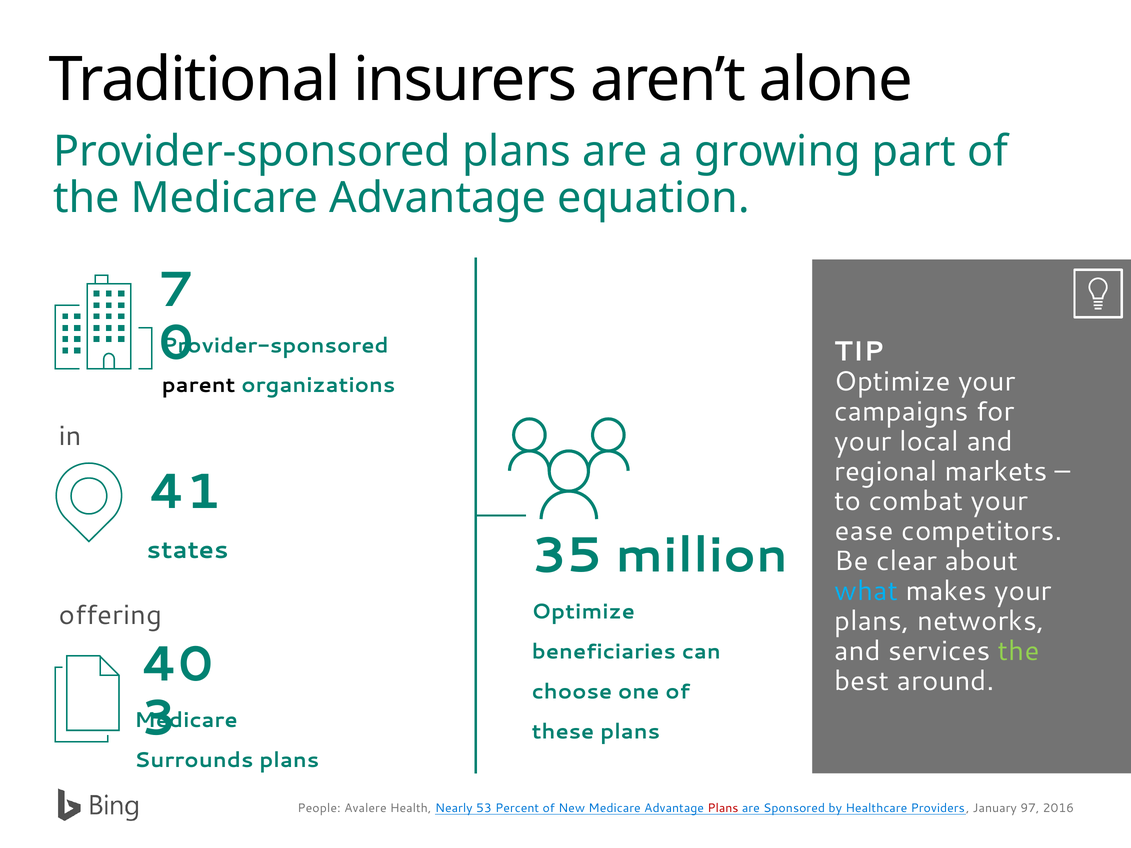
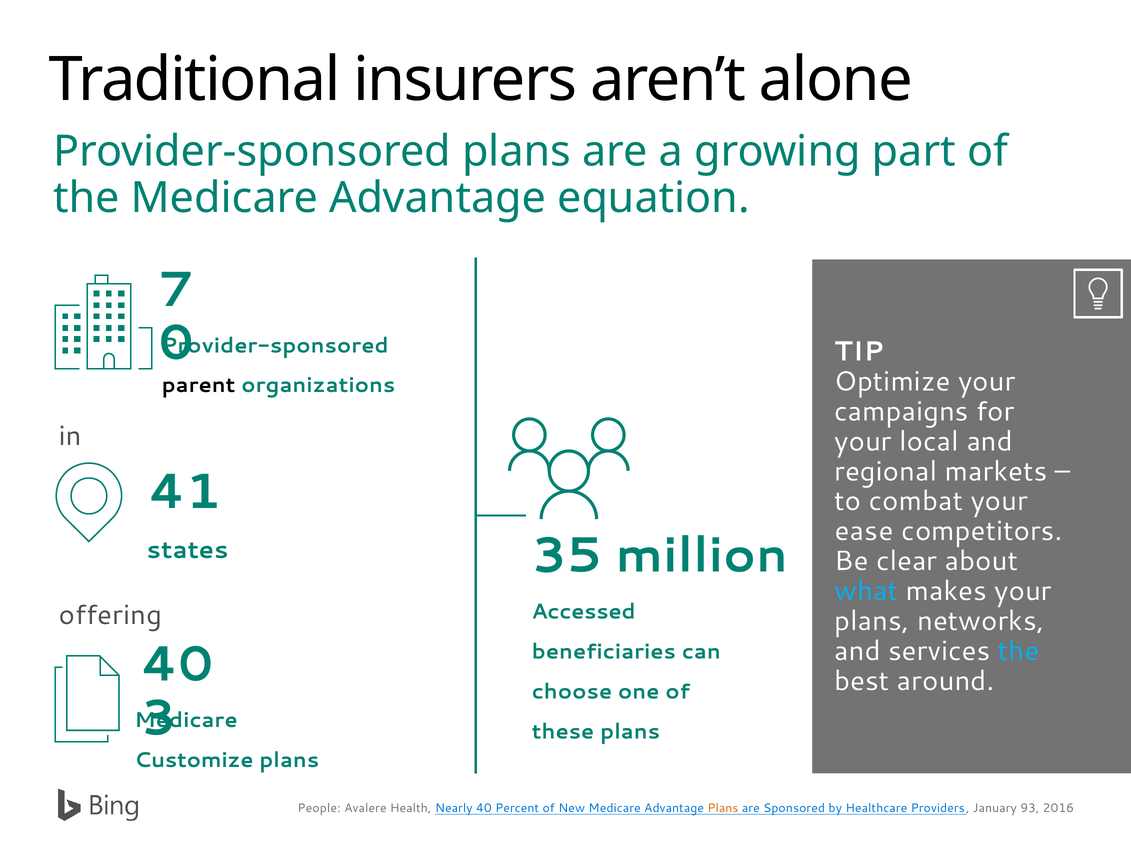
Optimize at (583, 612): Optimize -> Accessed
the at (1019, 651) colour: light green -> light blue
Surrounds: Surrounds -> Customize
Nearly 53: 53 -> 40
Plans at (723, 808) colour: red -> orange
97: 97 -> 93
